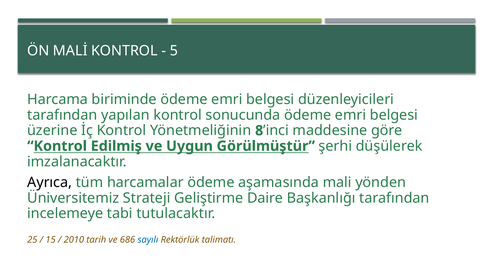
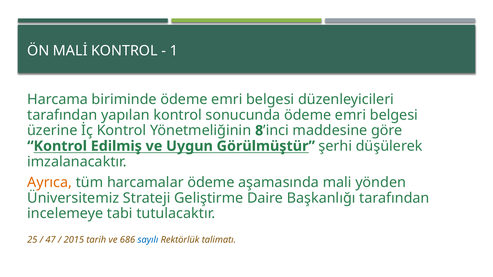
5: 5 -> 1
Ayrıca colour: black -> orange
15: 15 -> 47
2010: 2010 -> 2015
